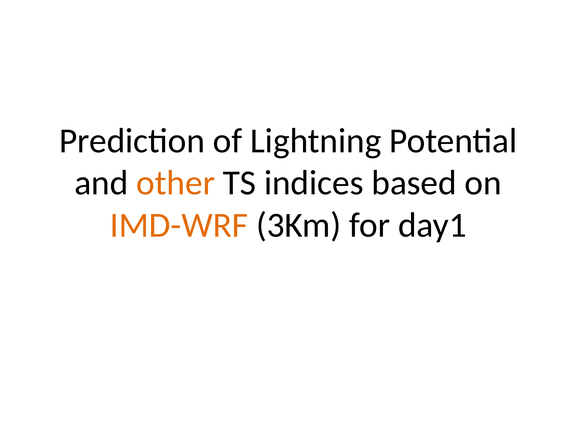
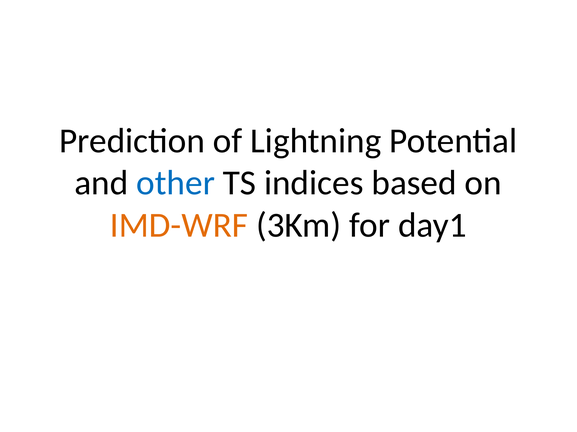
other colour: orange -> blue
